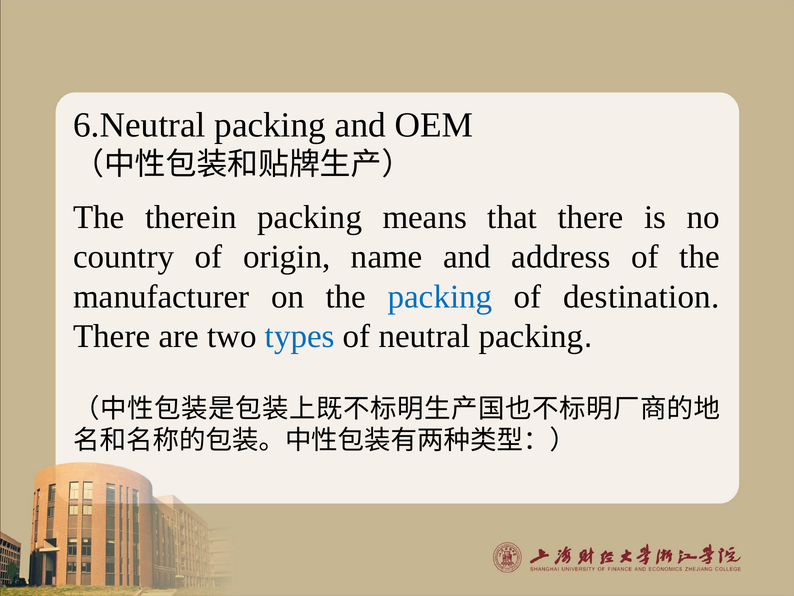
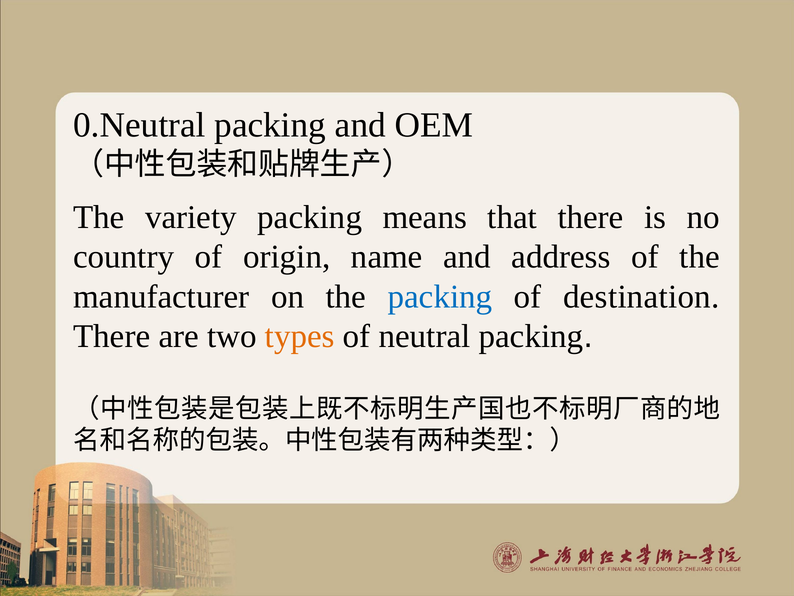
6.Neutral: 6.Neutral -> 0.Neutral
therein: therein -> variety
types colour: blue -> orange
